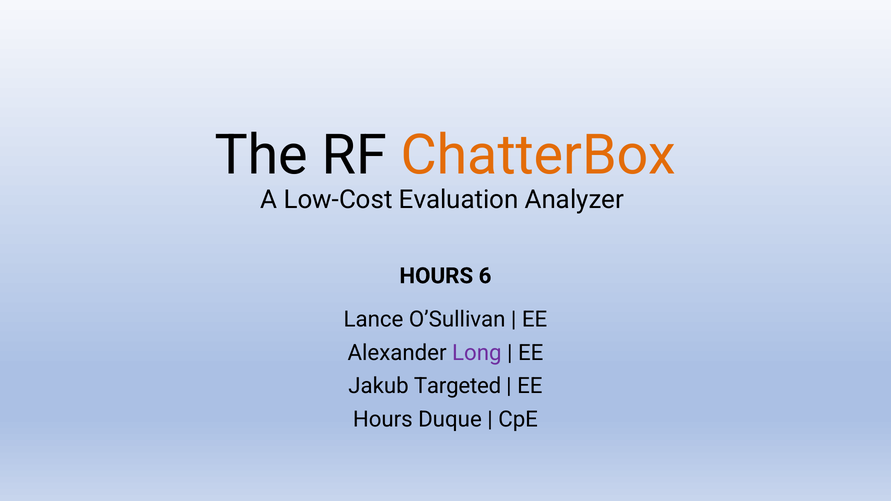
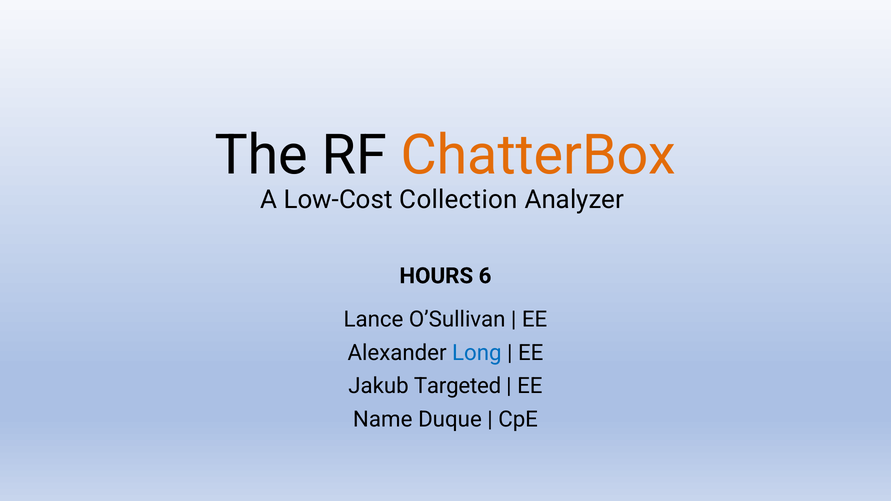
Evaluation: Evaluation -> Collection
Long colour: purple -> blue
Hours at (383, 419): Hours -> Name
